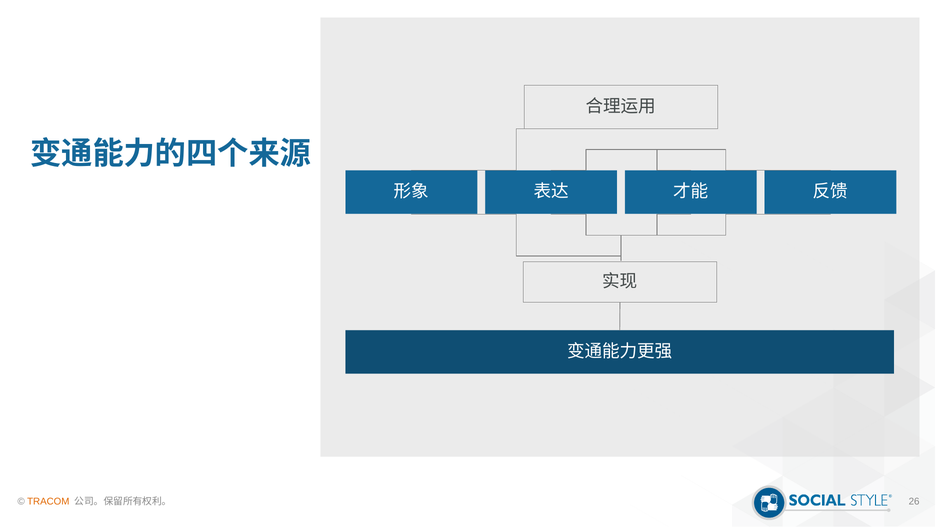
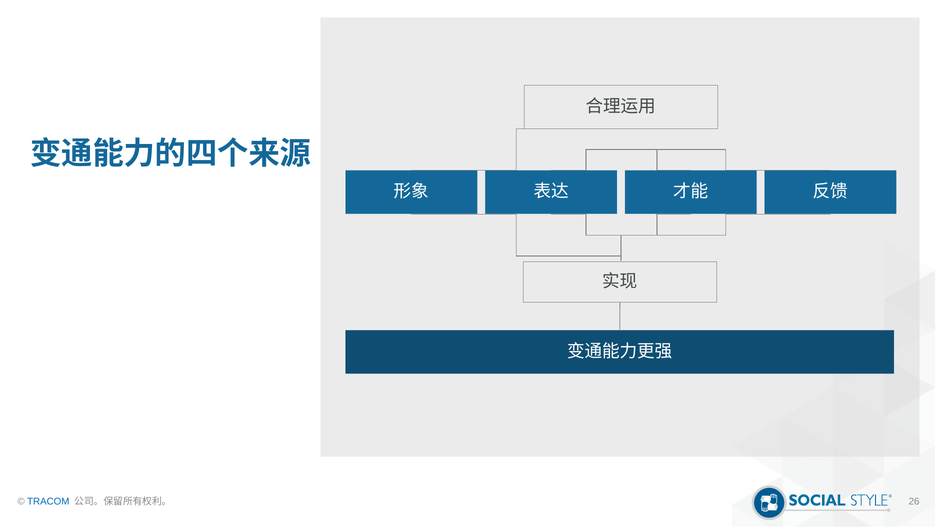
TRACOM colour: orange -> blue
